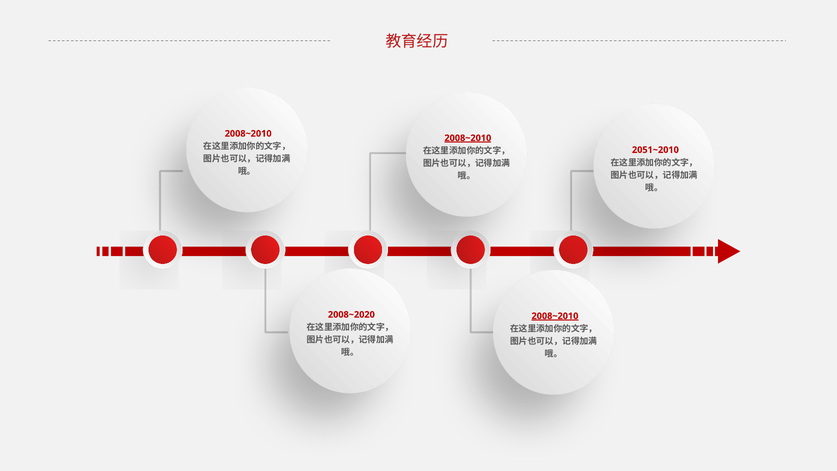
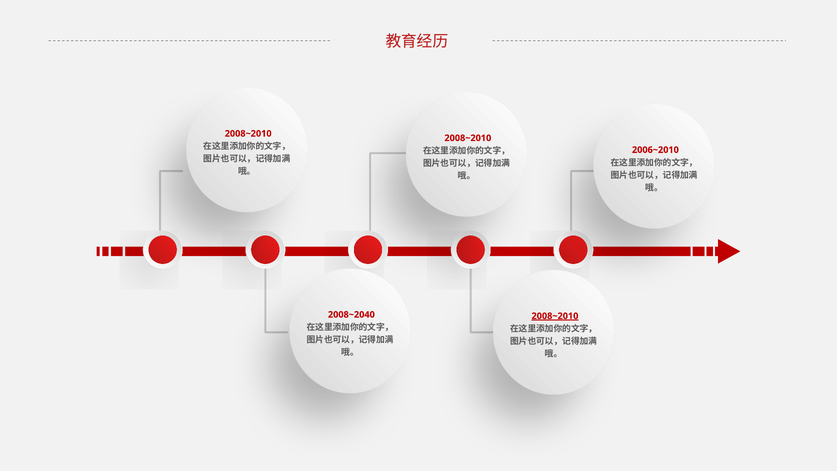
2008~2010 at (468, 138) underline: present -> none
2051~2010: 2051~2010 -> 2006~2010
2008~2020: 2008~2020 -> 2008~2040
